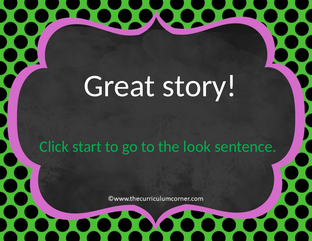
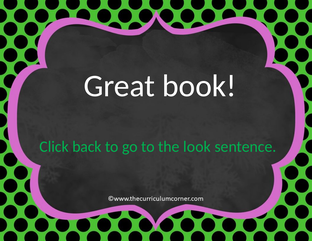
story: story -> book
start: start -> back
